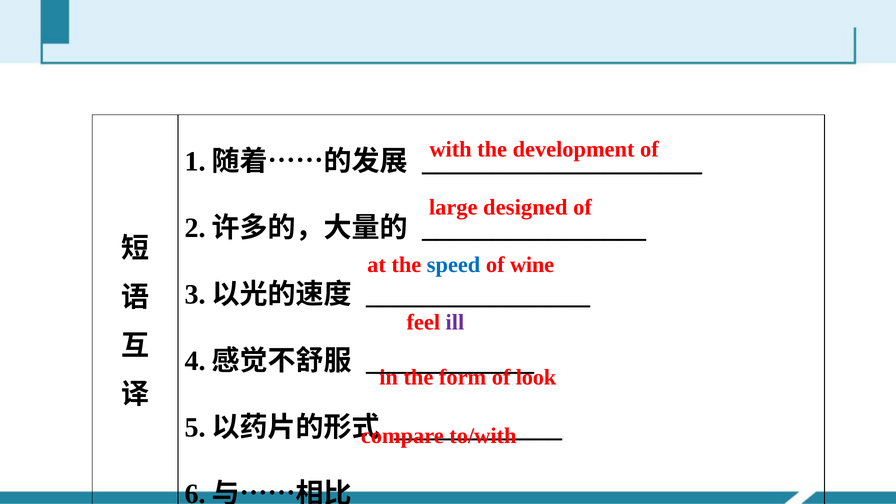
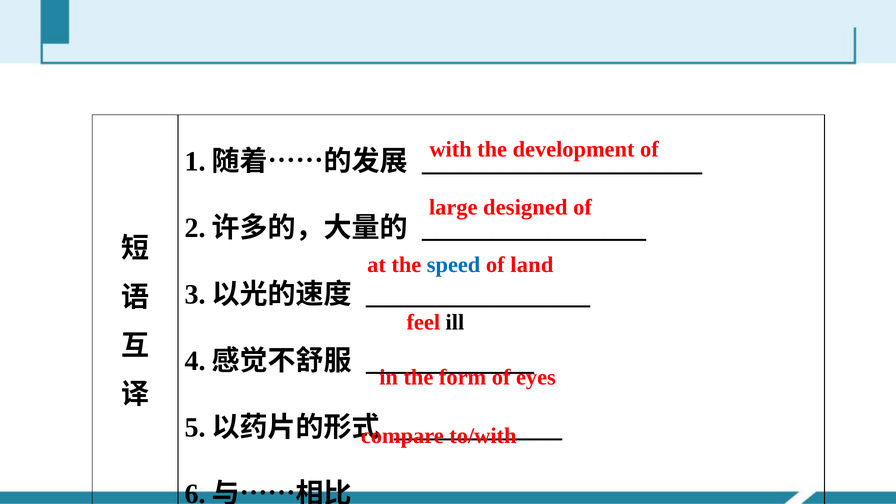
wine: wine -> land
ill colour: purple -> black
look: look -> eyes
